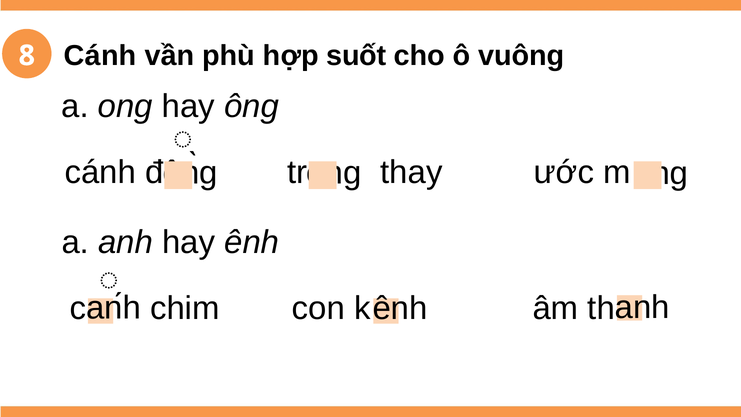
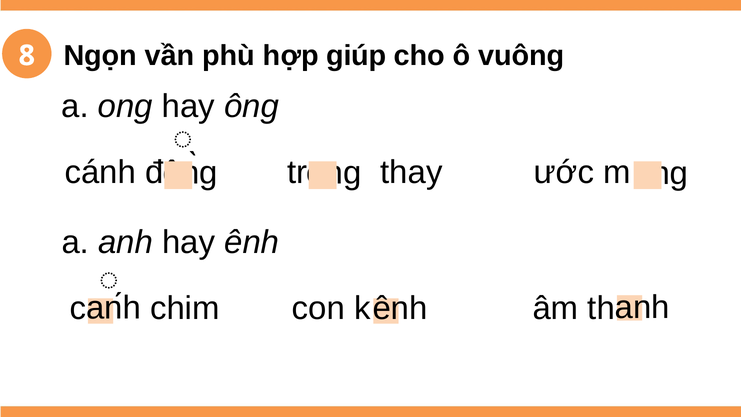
8 Cánh: Cánh -> Ngọn
suốt: suốt -> giúp
